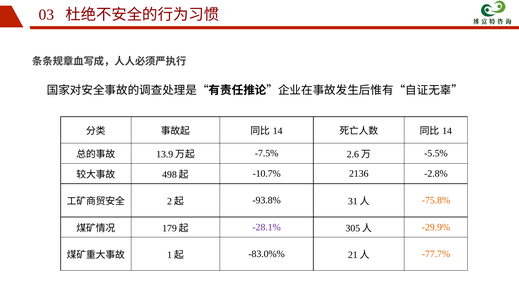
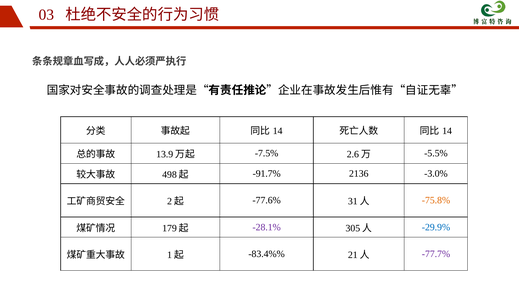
-10.7%: -10.7% -> -91.7%
-2.8%: -2.8% -> -3.0%
-93.8%: -93.8% -> -77.6%
-29.9% colour: orange -> blue
-83.0%%: -83.0%% -> -83.4%%
-77.7% colour: orange -> purple
